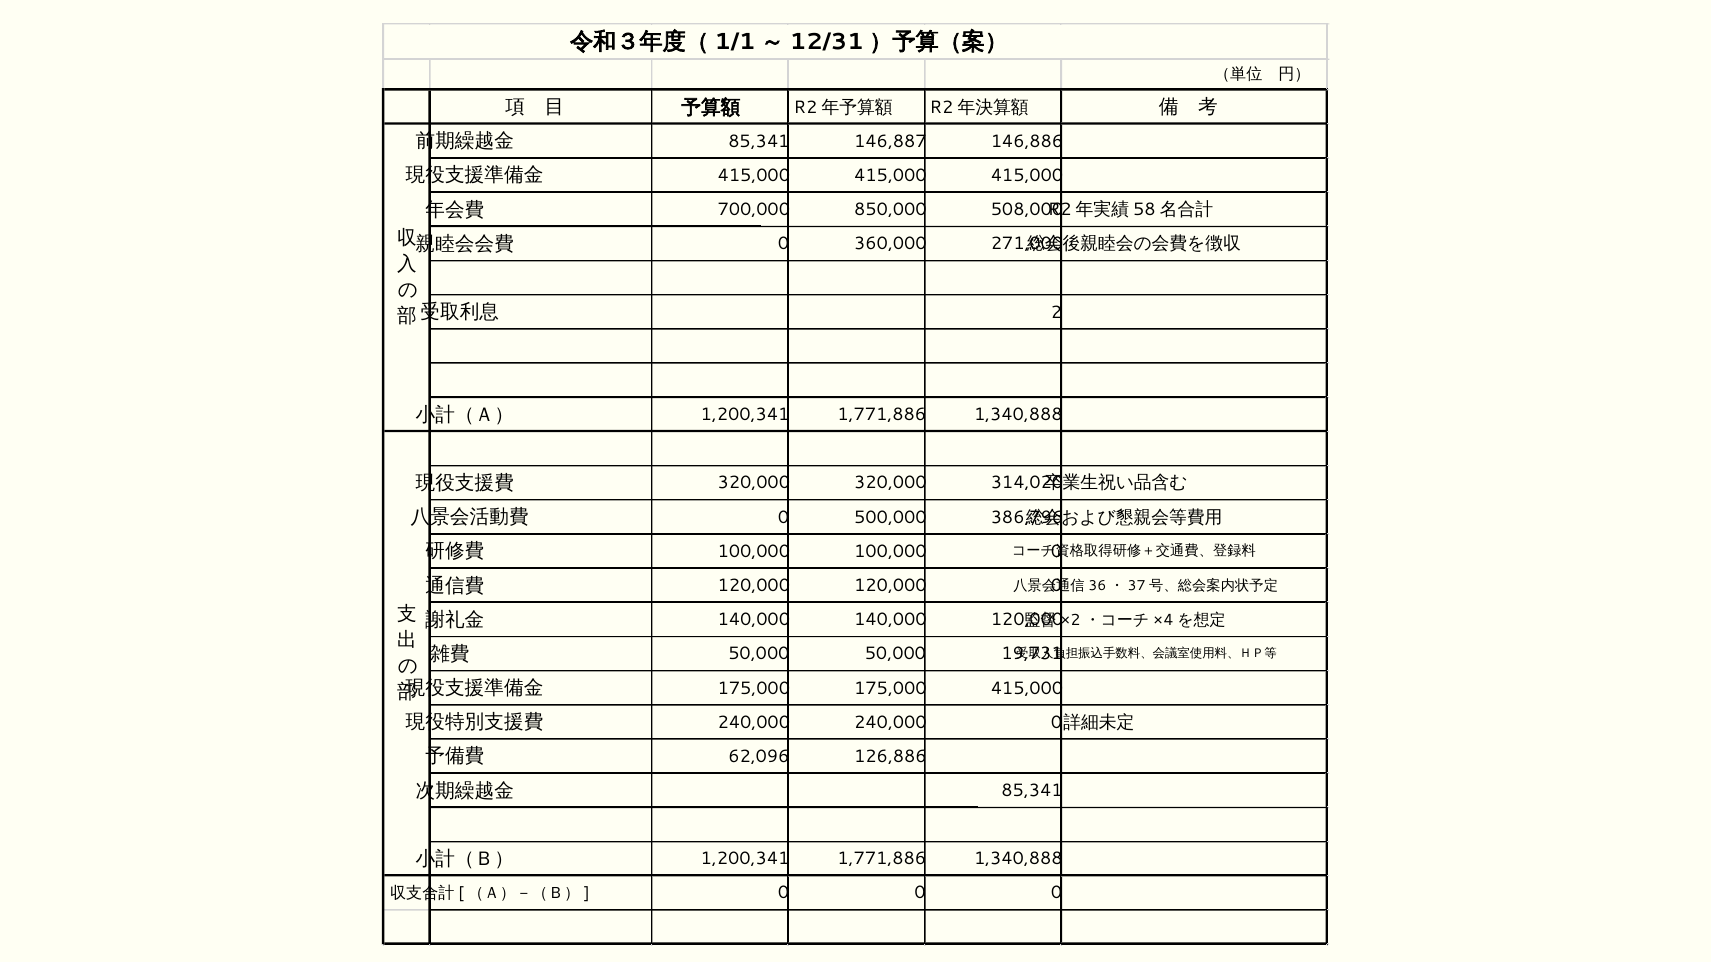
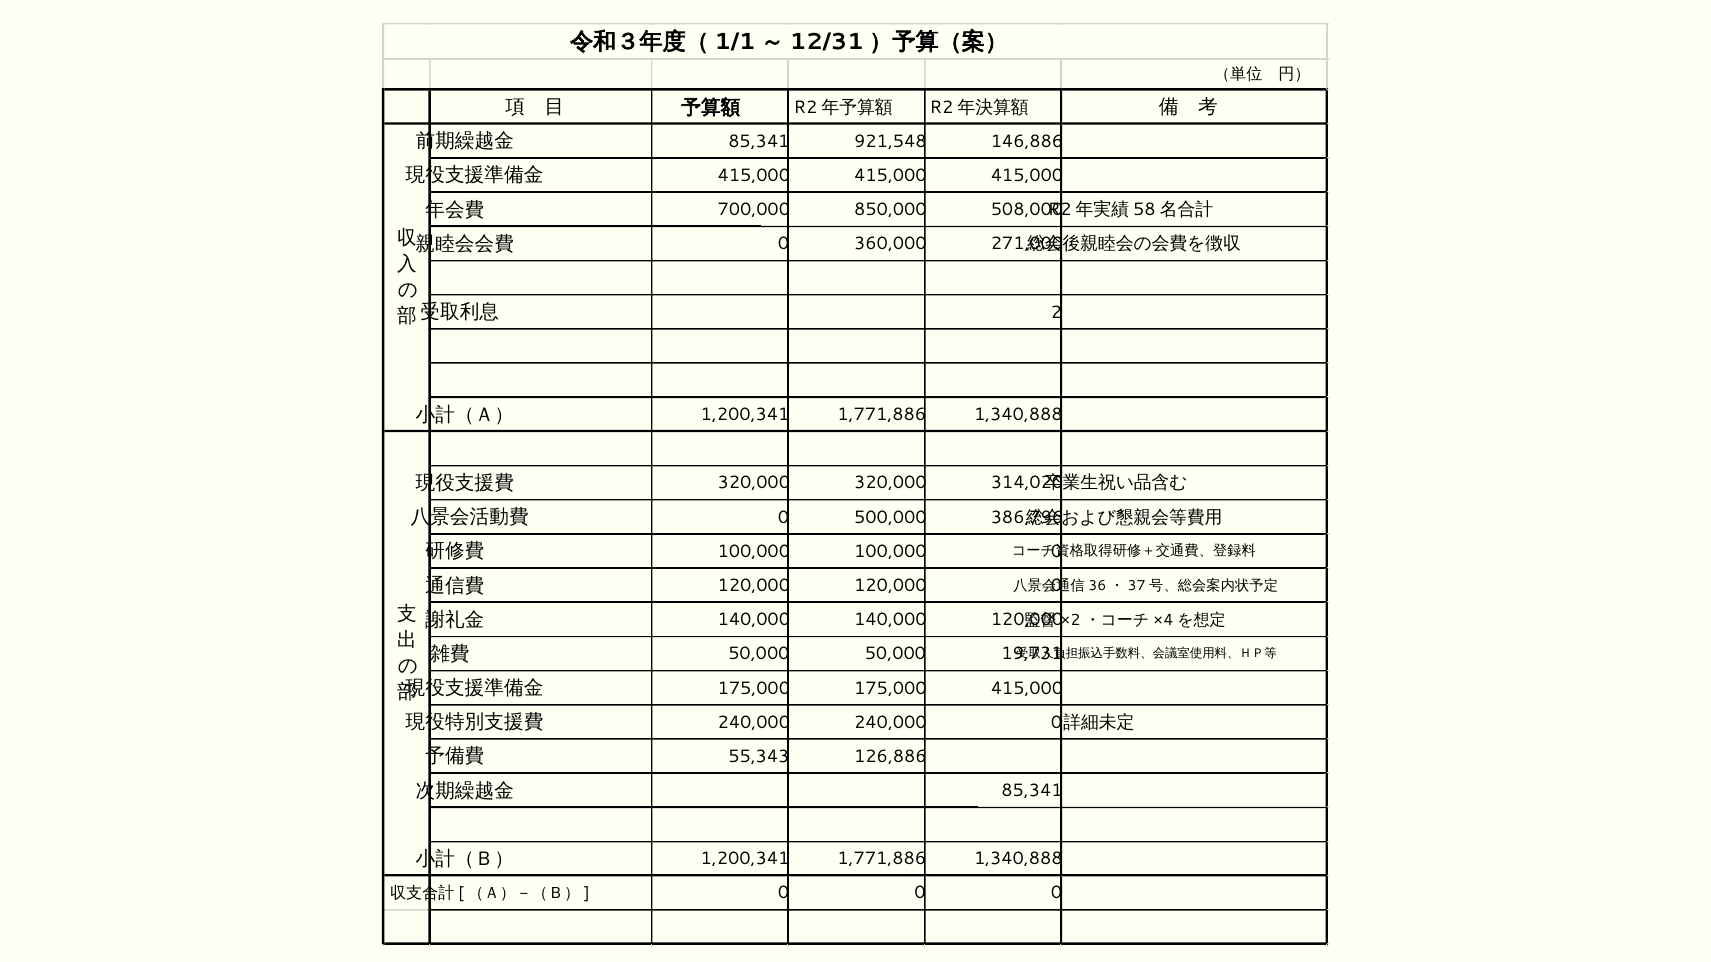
146,887: 146,887 -> 921,548
62,096: 62,096 -> 55,343
